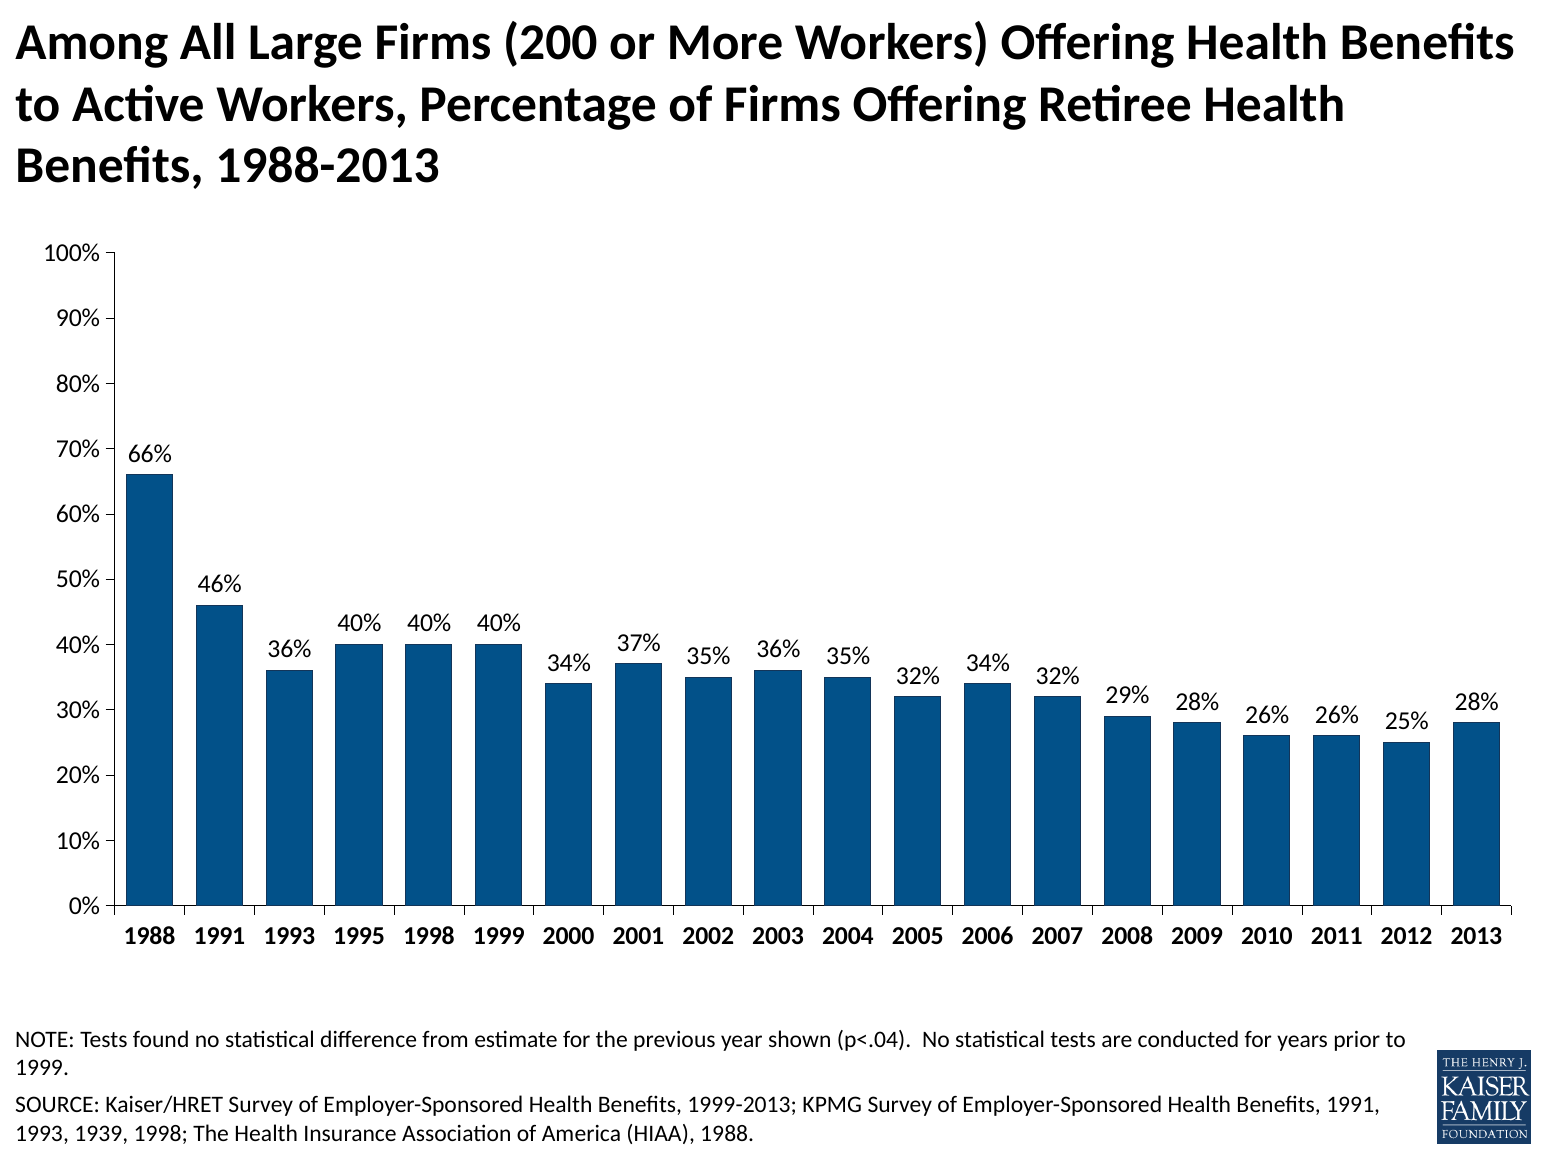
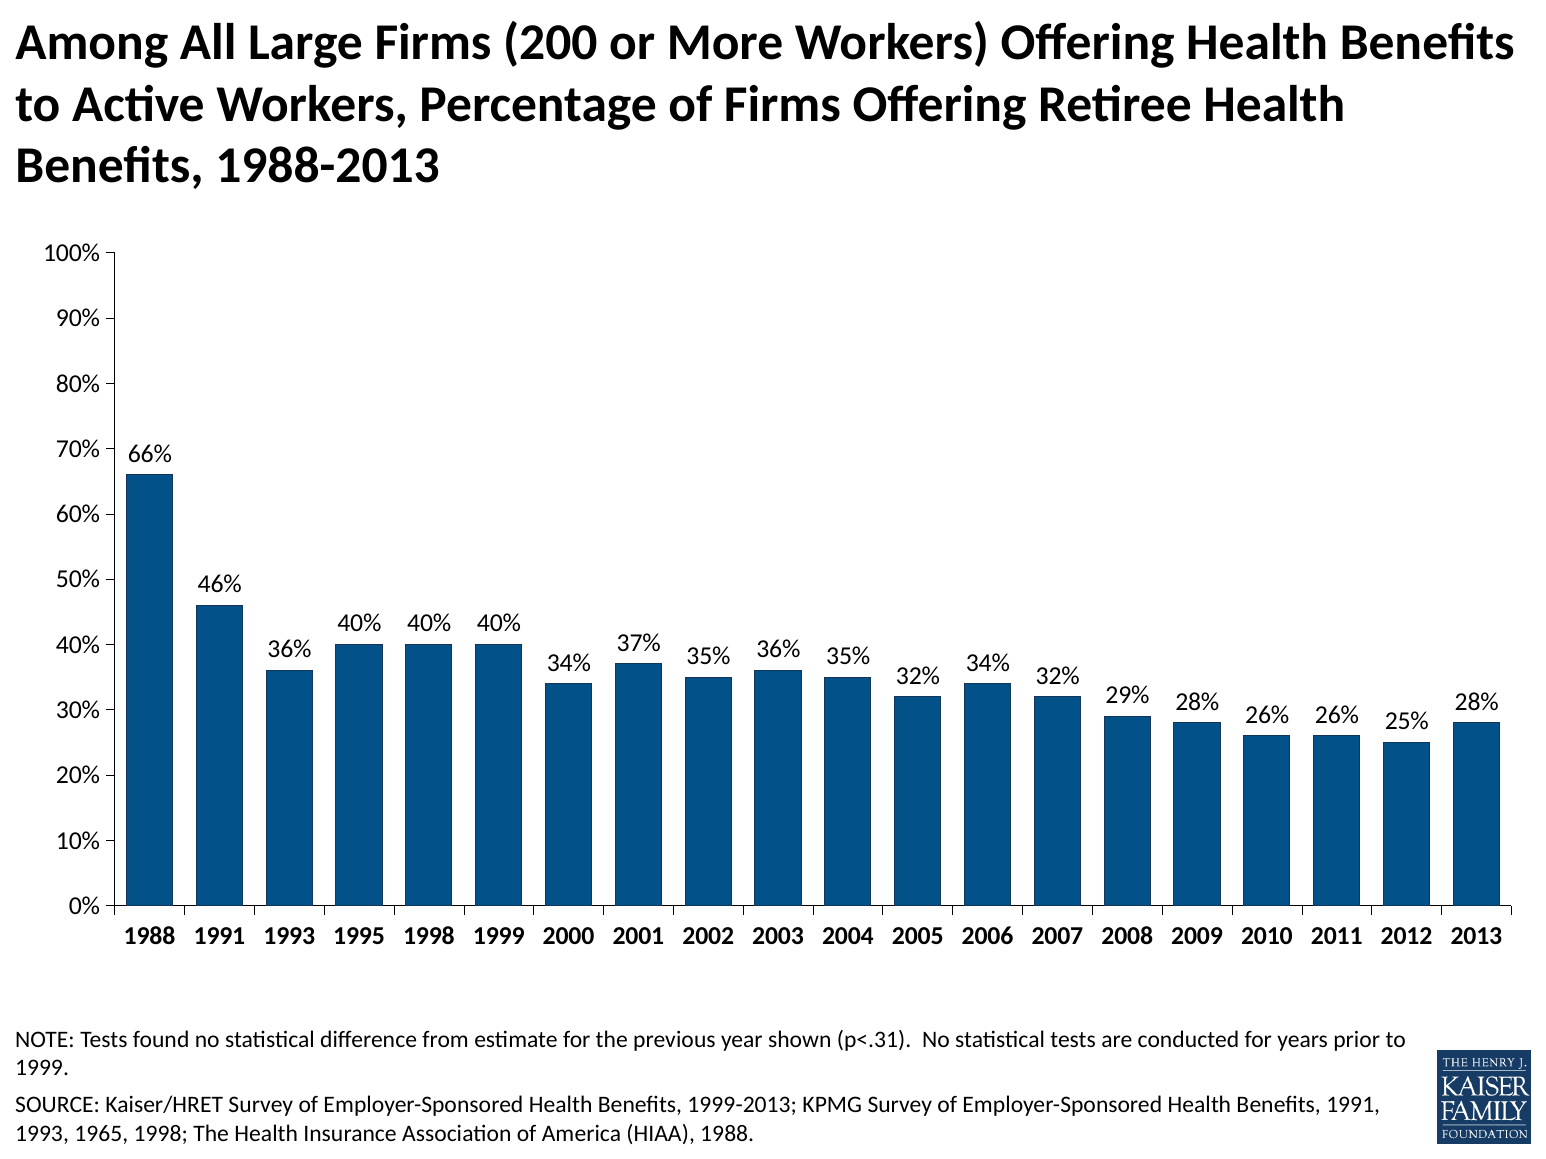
p<.04: p<.04 -> p<.31
1939: 1939 -> 1965
